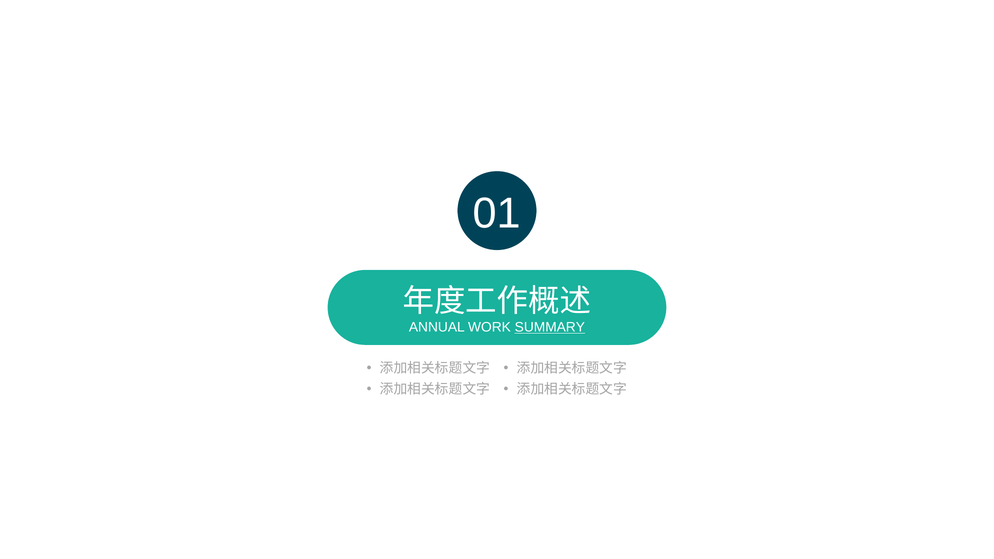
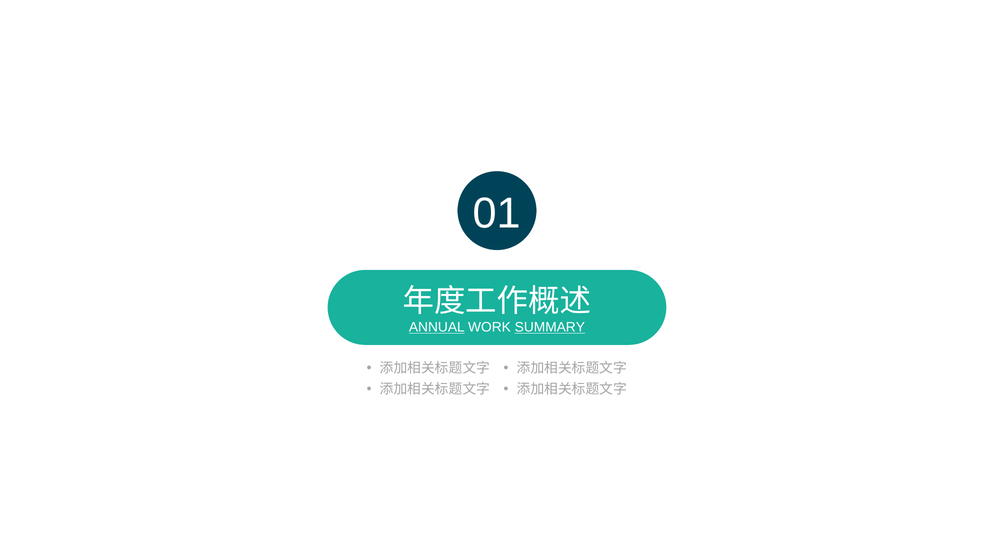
ANNUAL underline: none -> present
